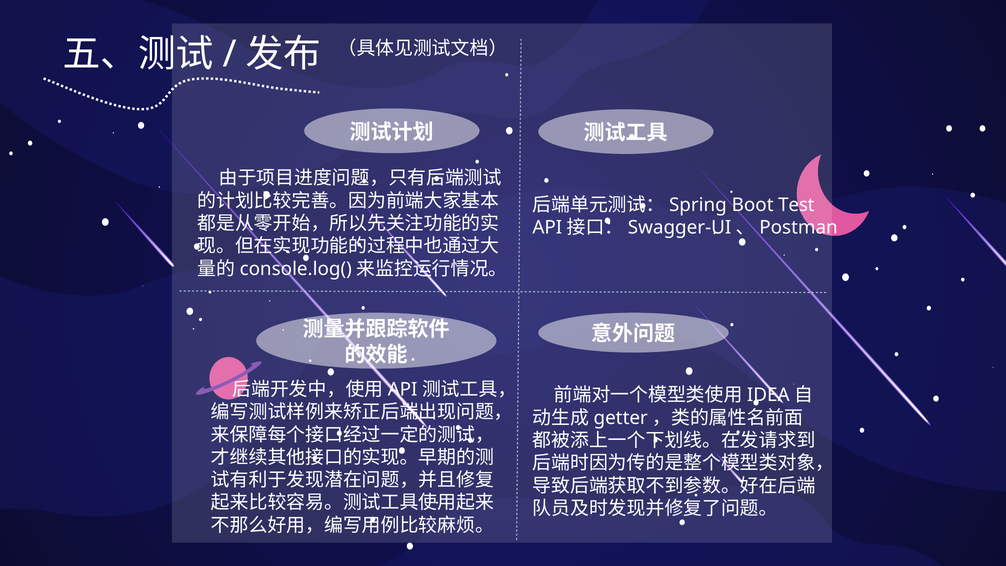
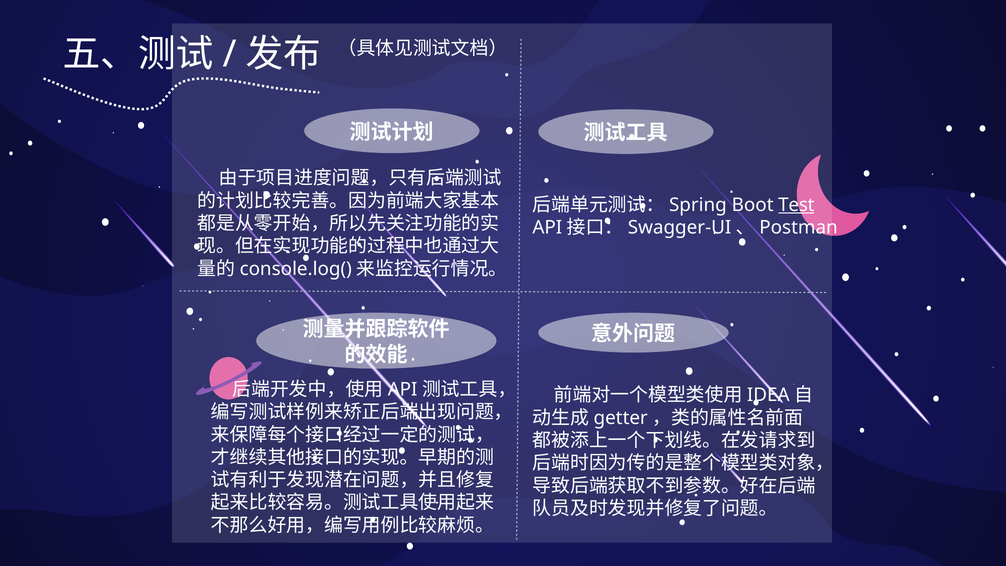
Test underline: none -> present
